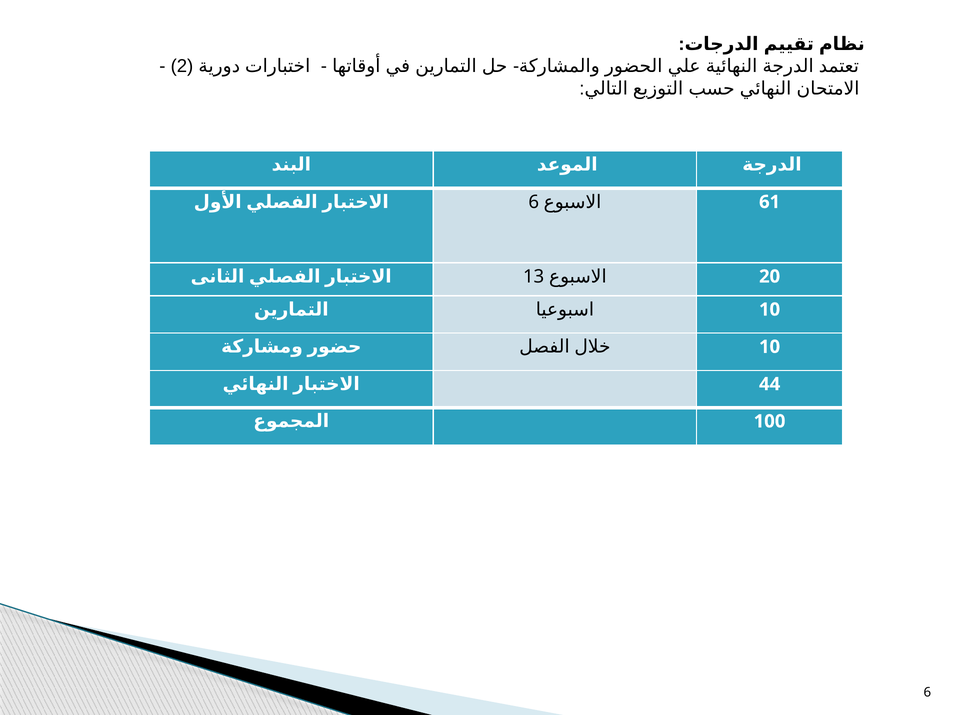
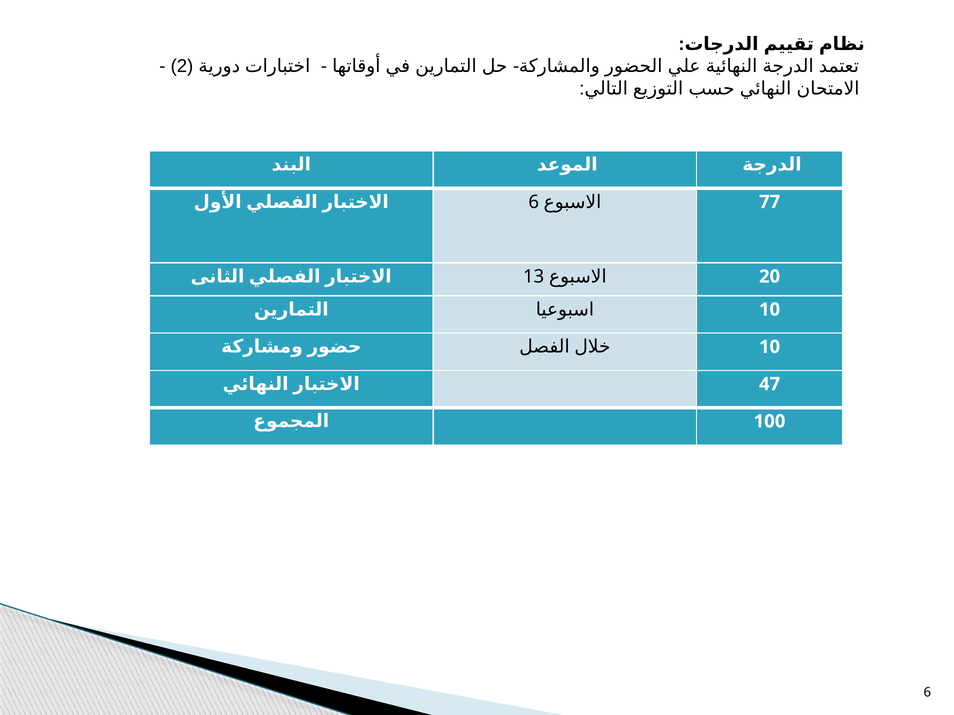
61: 61 -> 77
44: 44 -> 47
